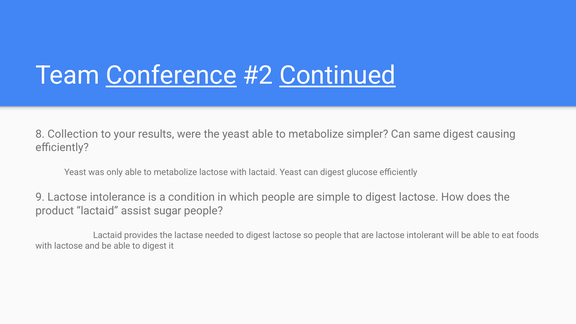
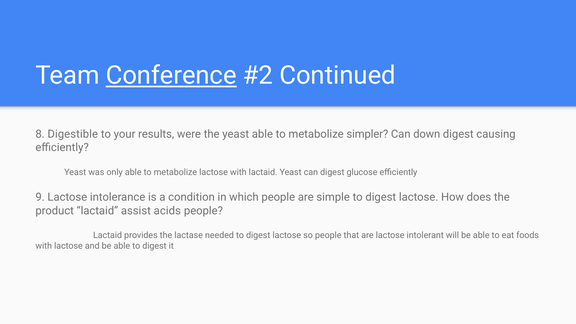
Continued underline: present -> none
Collection: Collection -> Digestible
same: same -> down
sugar: sugar -> acids
